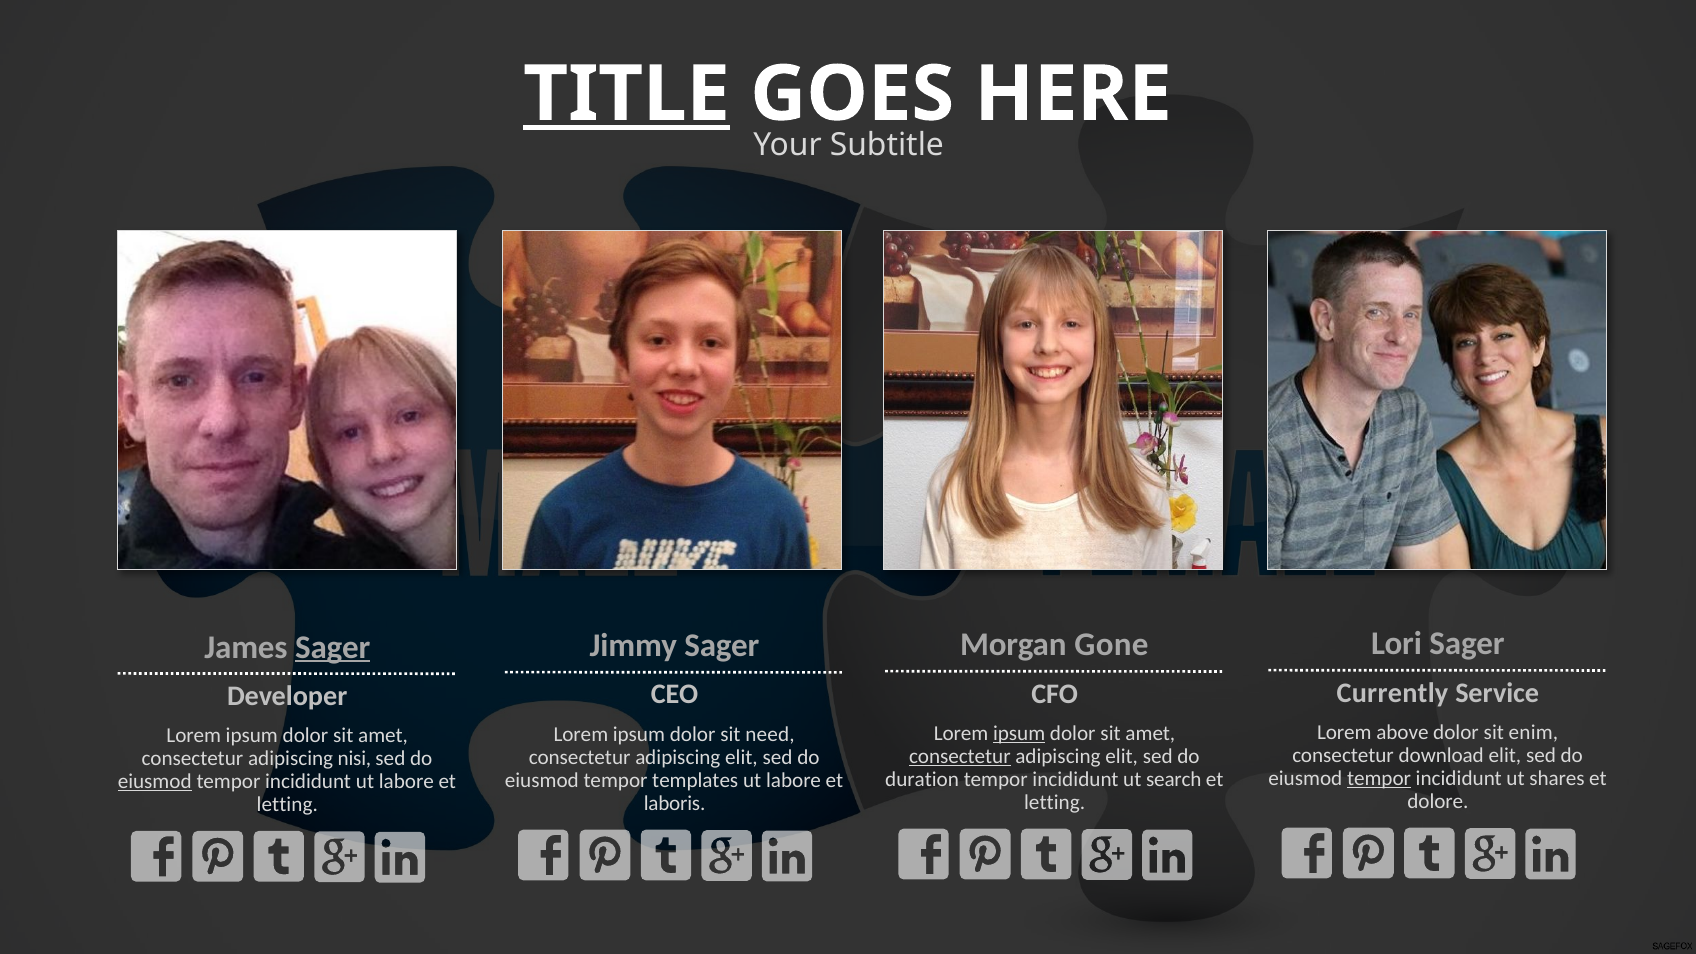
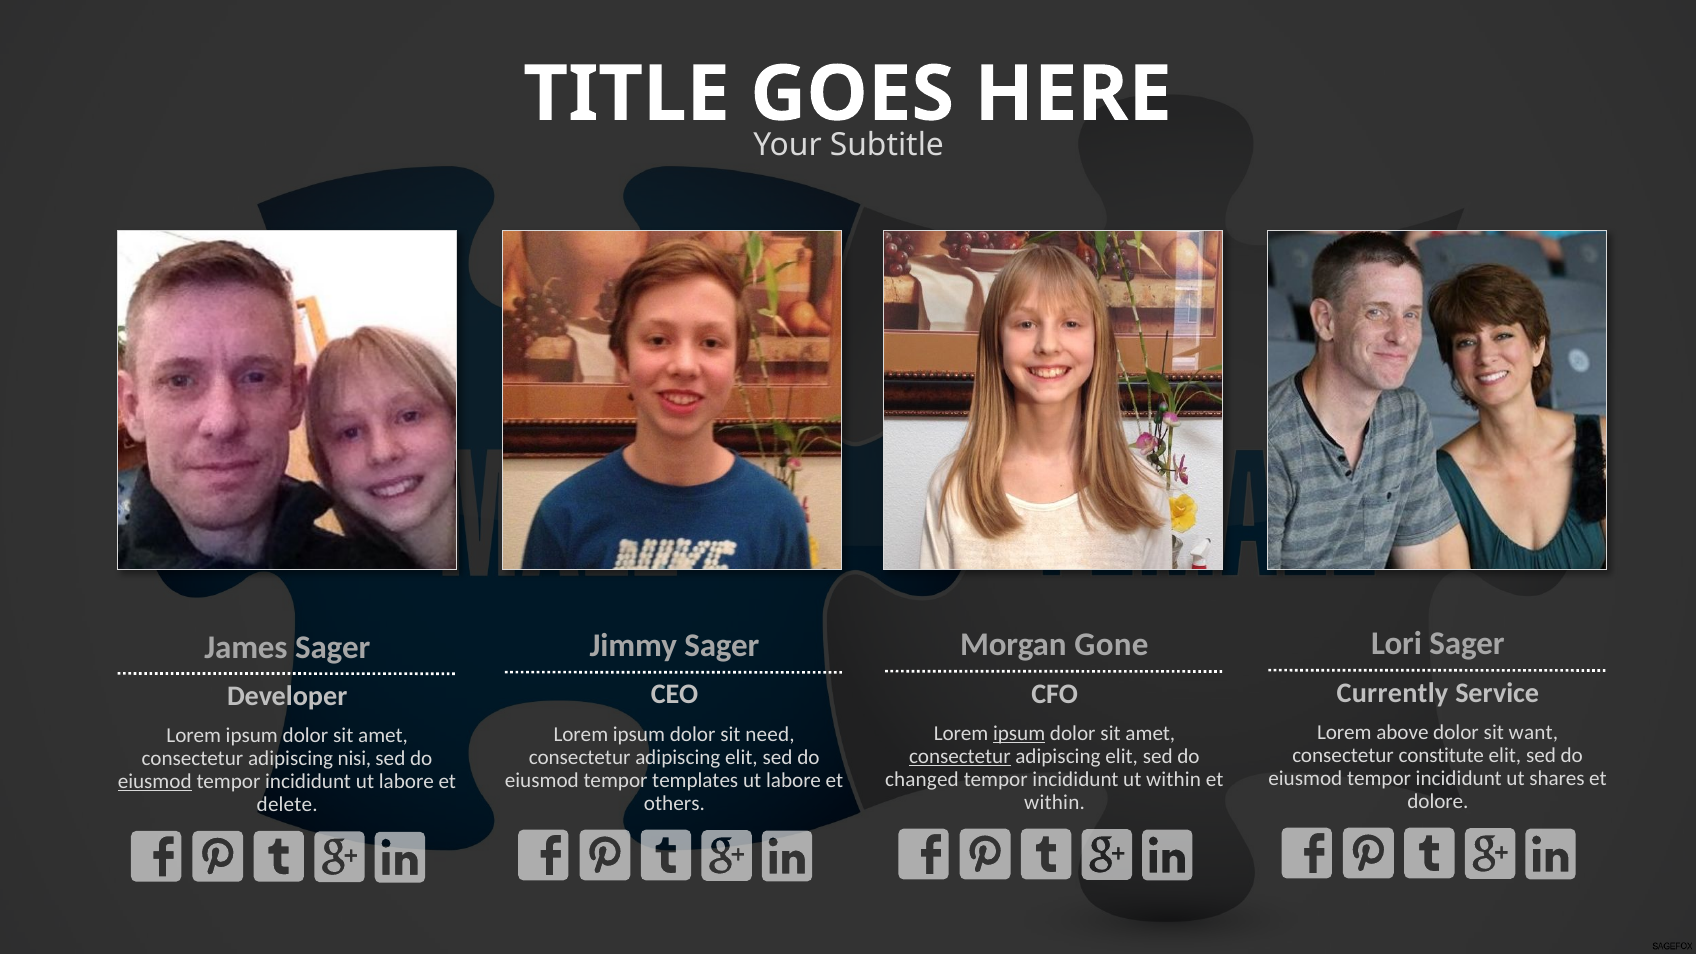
TITLE underline: present -> none
Sager at (333, 647) underline: present -> none
enim: enim -> want
download: download -> constitute
tempor at (1379, 778) underline: present -> none
duration: duration -> changed
ut search: search -> within
letting at (1055, 802): letting -> within
laboris: laboris -> others
letting at (287, 804): letting -> delete
